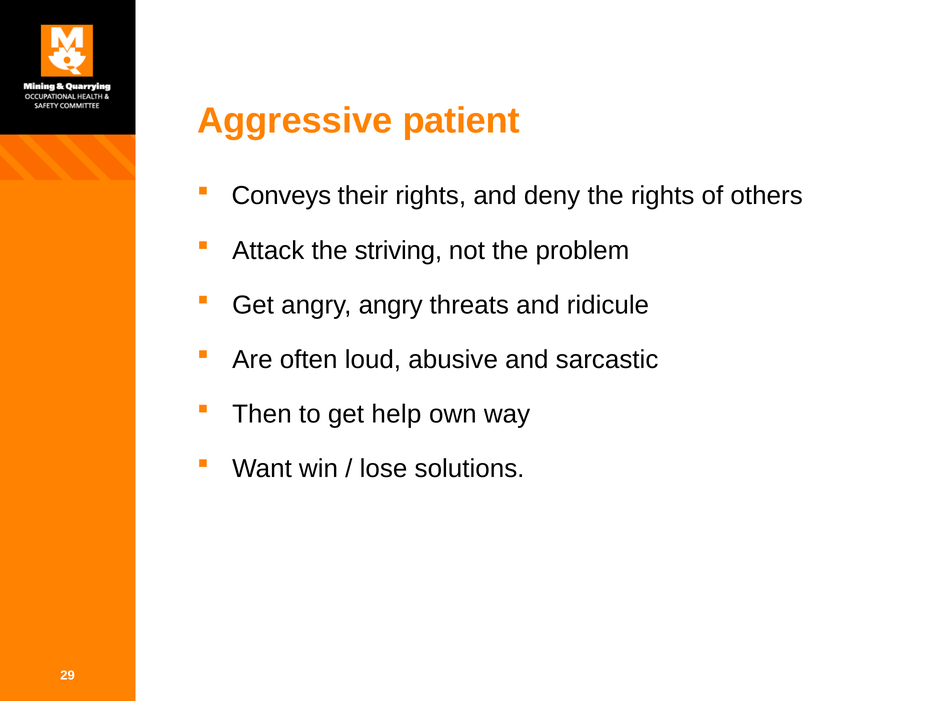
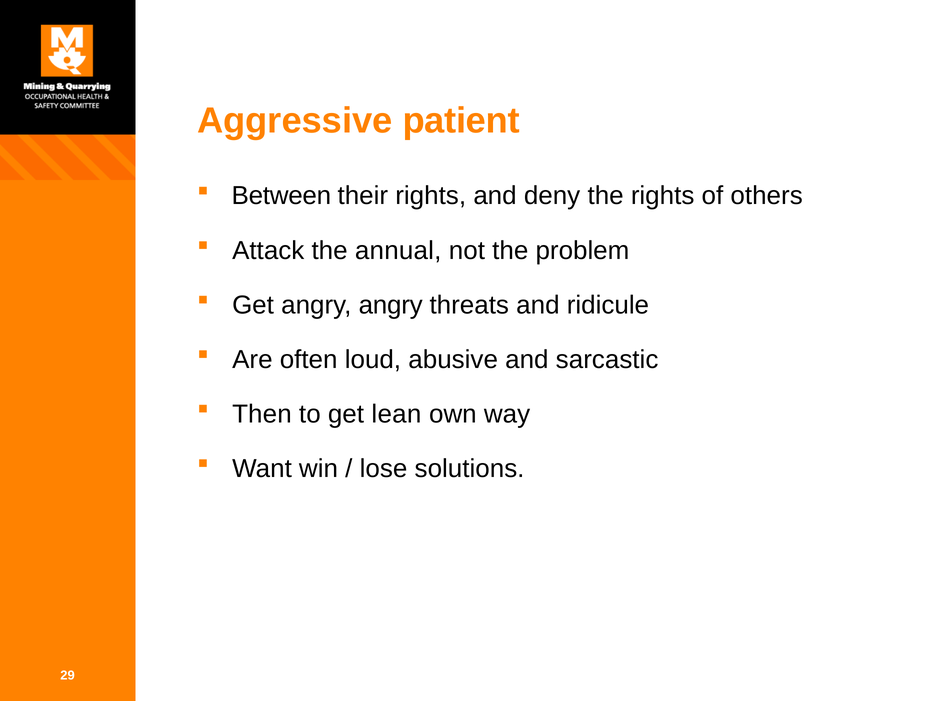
Conveys: Conveys -> Between
striving: striving -> annual
help: help -> lean
